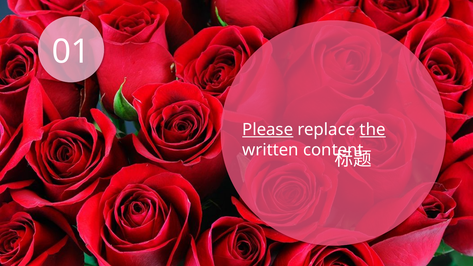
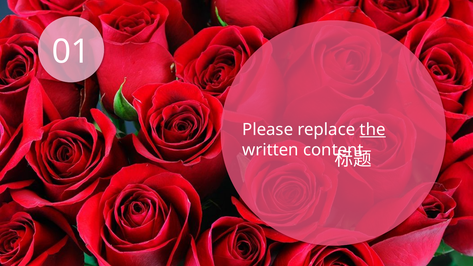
Please underline: present -> none
